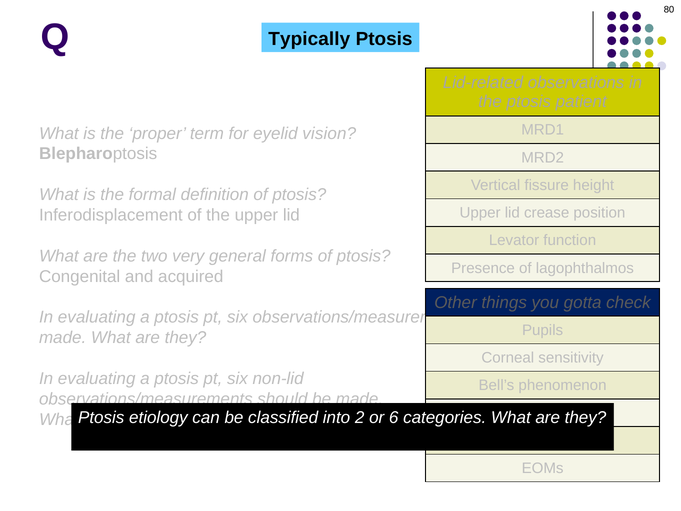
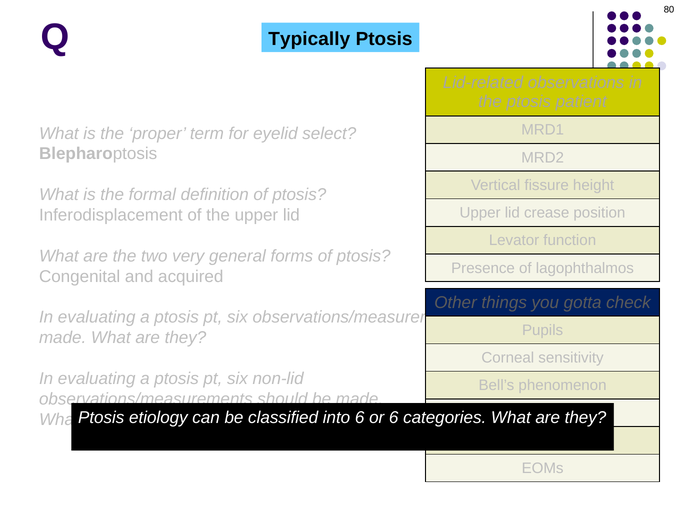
vision: vision -> select
into 2: 2 -> 6
